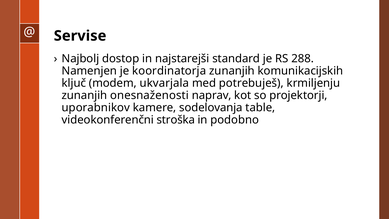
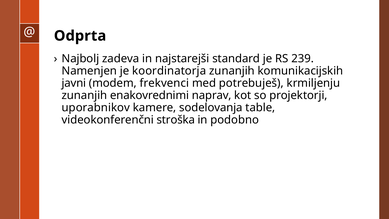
Servise: Servise -> Odprta
dostop: dostop -> zadeva
288: 288 -> 239
ključ: ključ -> javni
ukvarjala: ukvarjala -> frekvenci
onesnaženosti: onesnaženosti -> enakovrednimi
